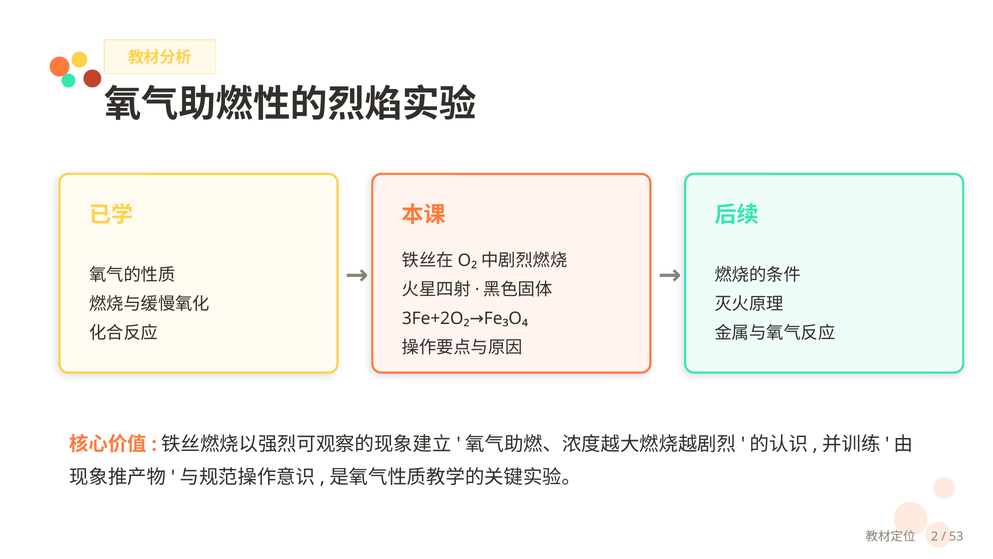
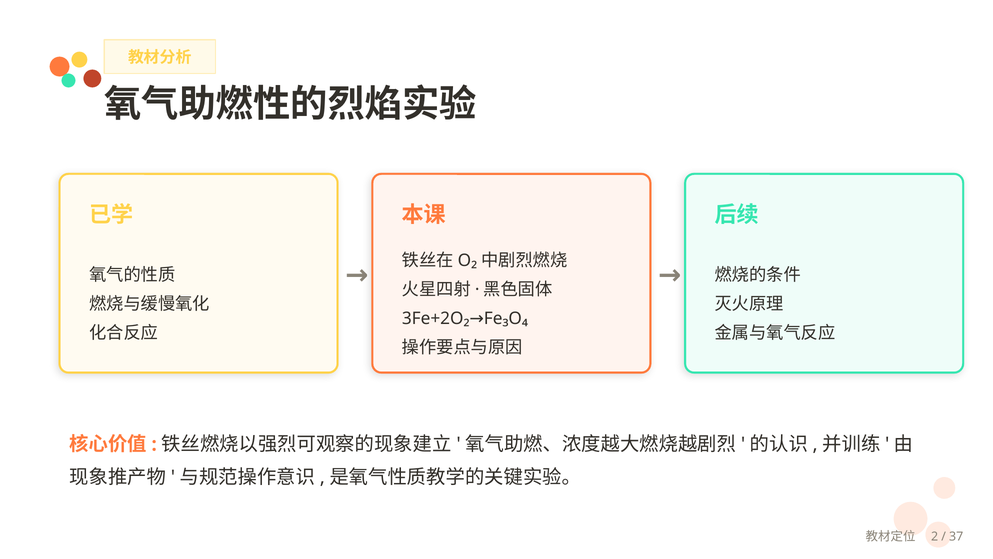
53: 53 -> 37
